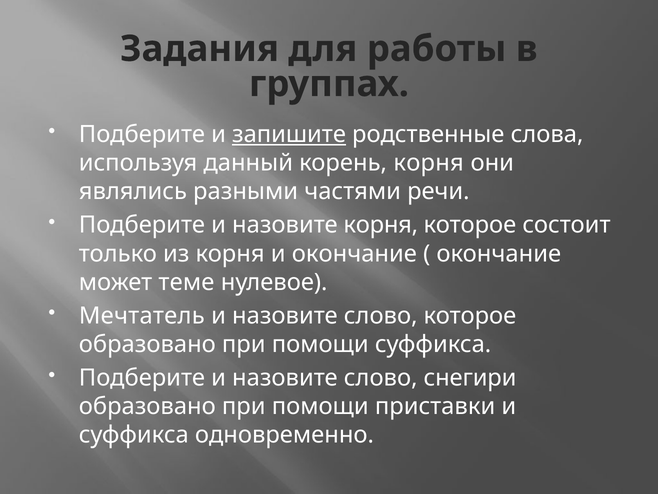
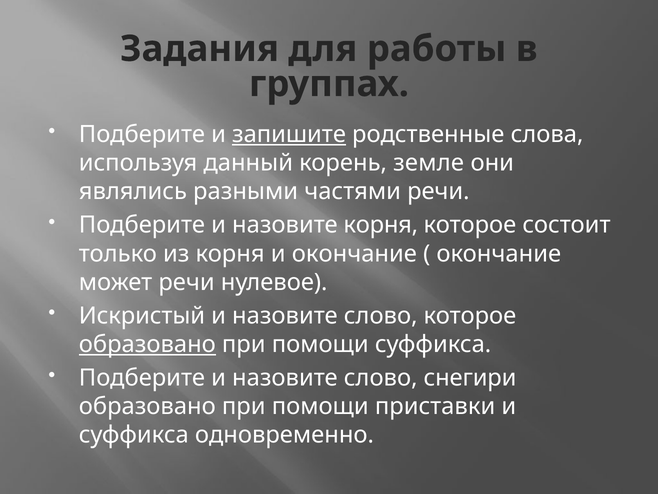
корень корня: корня -> земле
может теме: теме -> речи
Мечтатель: Мечтатель -> Искристый
образовано at (147, 344) underline: none -> present
